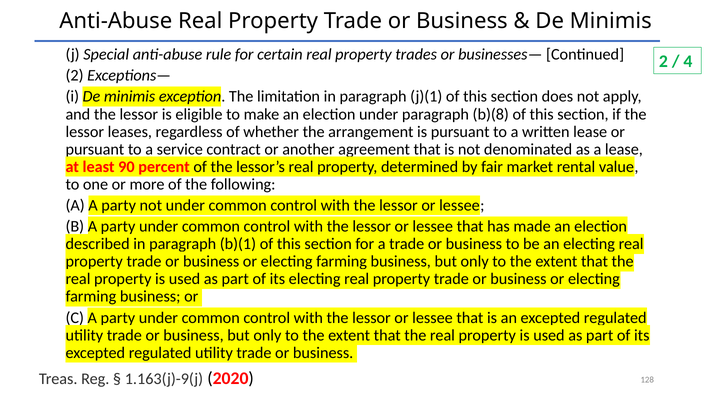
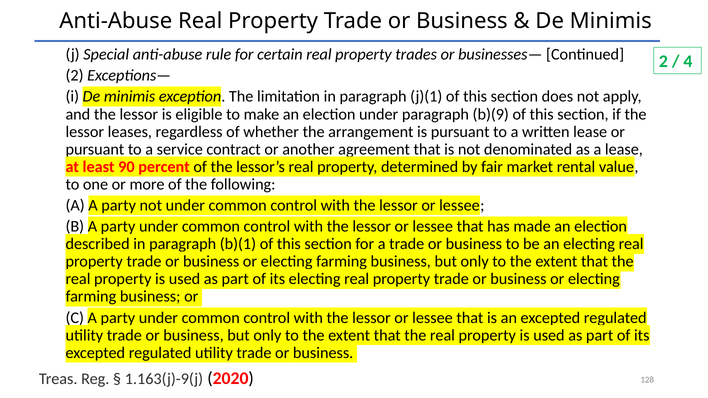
b)(8: b)(8 -> b)(9
